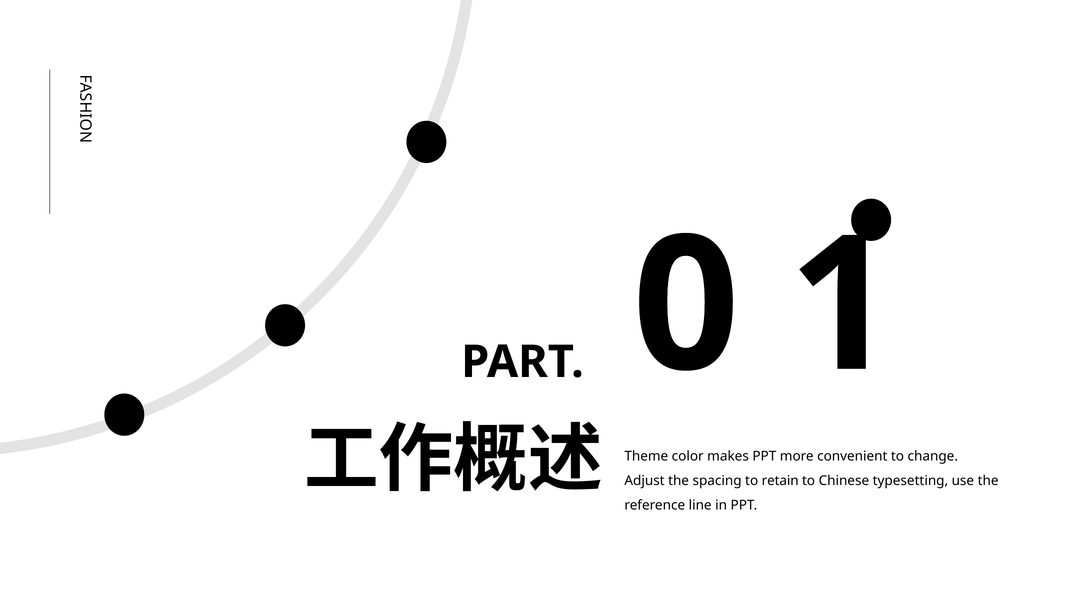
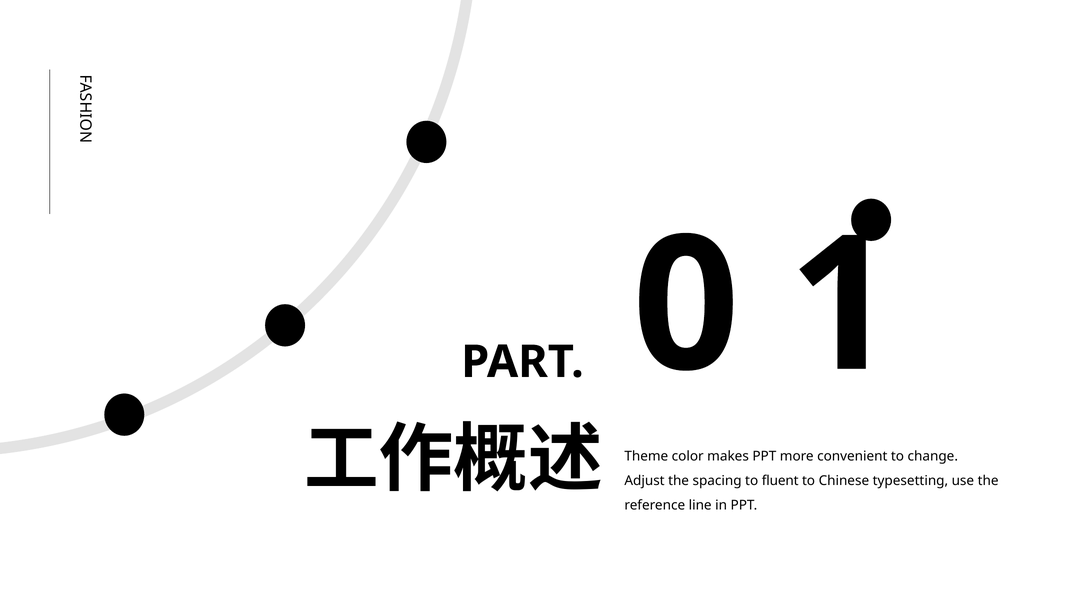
retain: retain -> fluent
